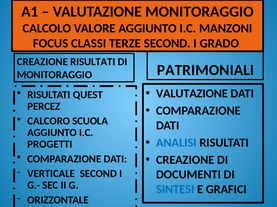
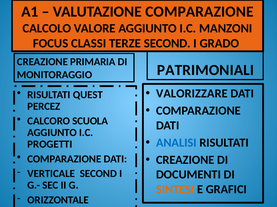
VALUTAZIONE MONITORAGGIO: MONITORAGGIO -> COMPARAZIONE
CREAZIONE RISULTATI: RISULTATI -> PRIMARIA
VALUTAZIONE at (192, 94): VALUTAZIONE -> VALORIZZARE
SINTESI colour: blue -> orange
